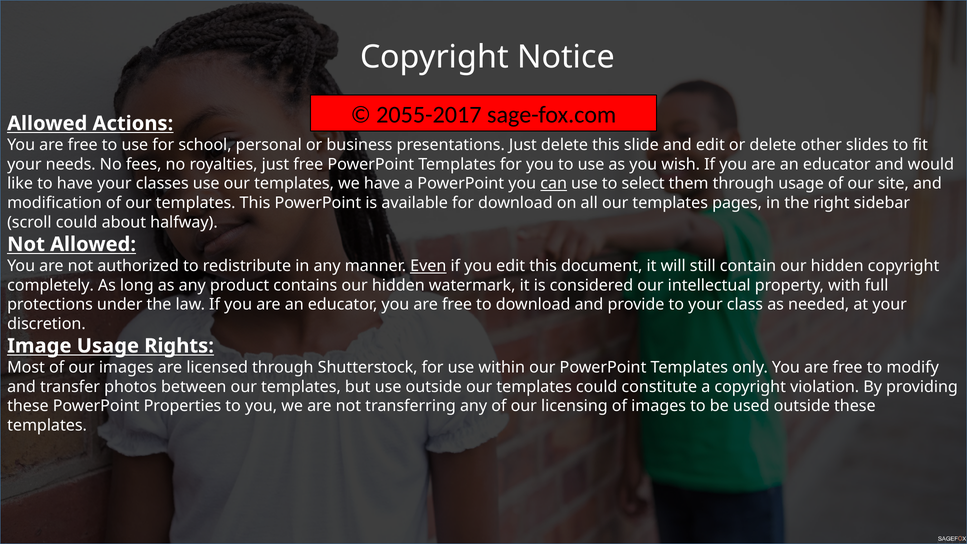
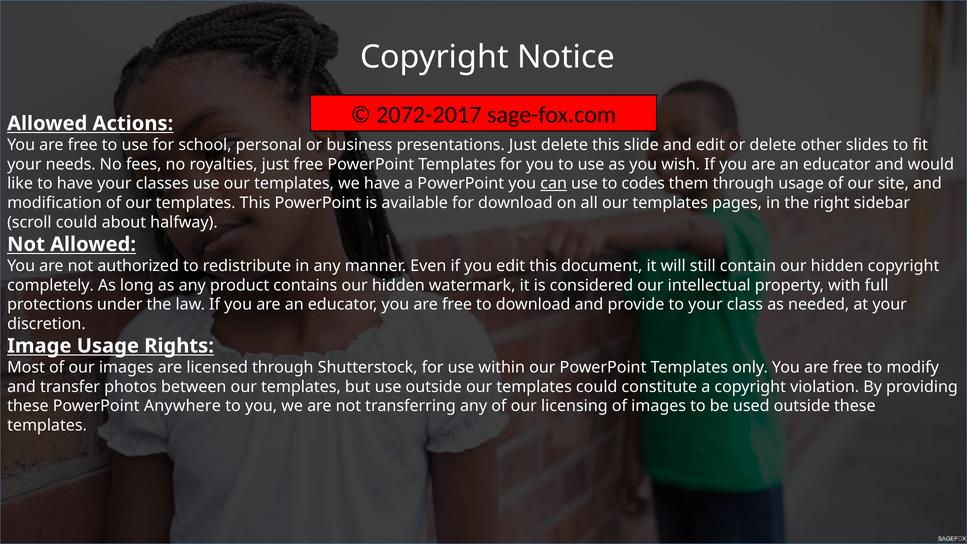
2055-2017: 2055-2017 -> 2072-2017
select: select -> codes
Even underline: present -> none
Properties: Properties -> Anywhere
